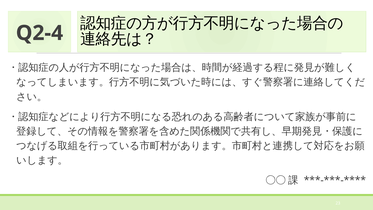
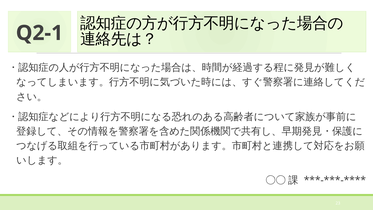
Q2-4: Q2-4 -> Q2-1
